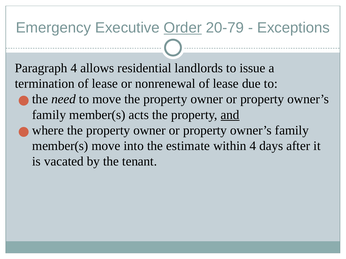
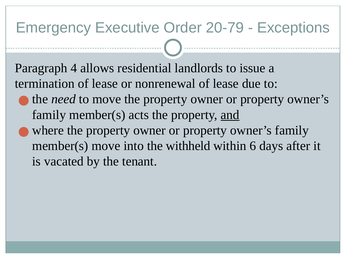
Order underline: present -> none
estimate: estimate -> withheld
within 4: 4 -> 6
